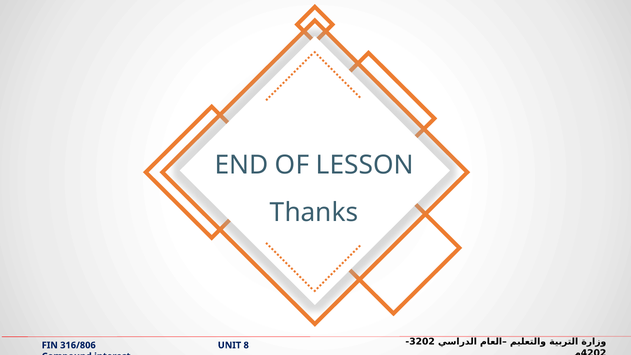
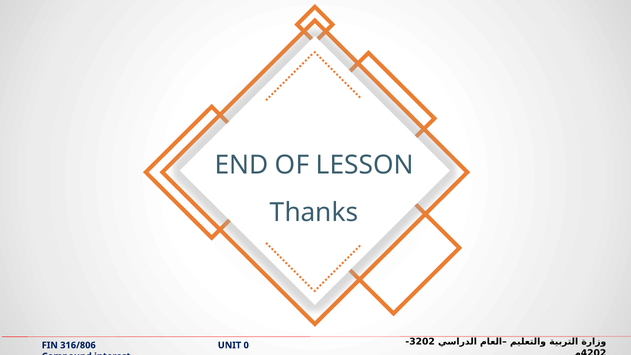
8: 8 -> 0
